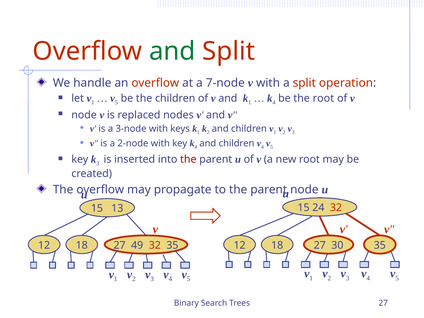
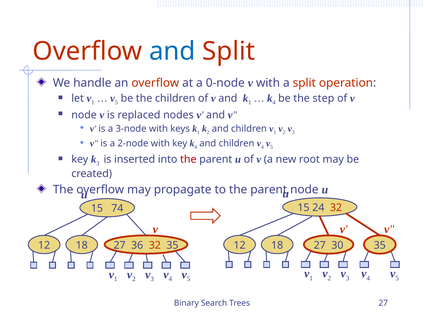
and at (172, 51) colour: green -> blue
7-node: 7-node -> 0-node
the root: root -> step
13: 13 -> 74
49: 49 -> 36
